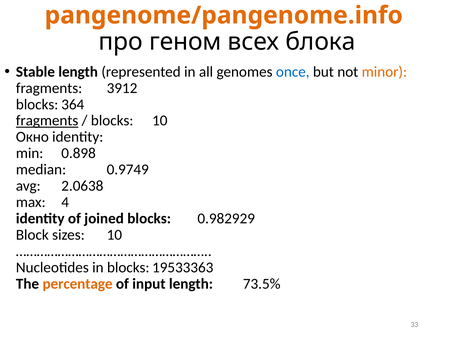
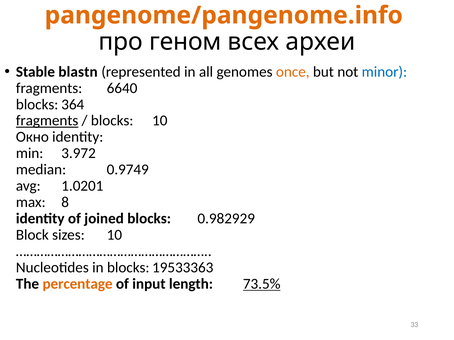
блока: блока -> археи
Stable length: length -> blastn
once colour: blue -> orange
minor colour: orange -> blue
3912: 3912 -> 6640
0.898: 0.898 -> 3.972
2.0638: 2.0638 -> 1.0201
4: 4 -> 8
73.5% underline: none -> present
